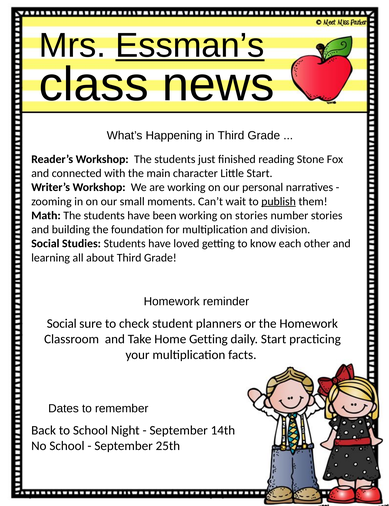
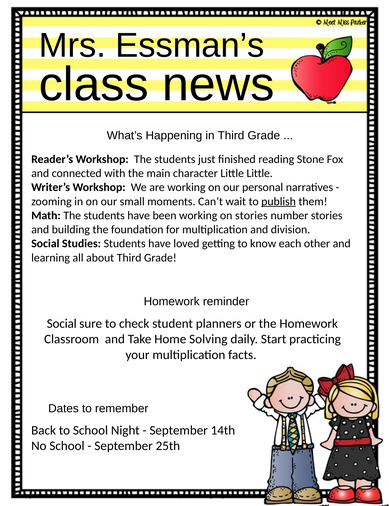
Essman’s underline: present -> none
Little Start: Start -> Little
Home Getting: Getting -> Solving
